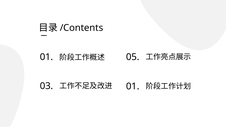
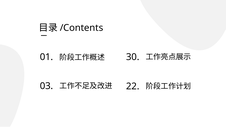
05: 05 -> 30
03 01: 01 -> 22
